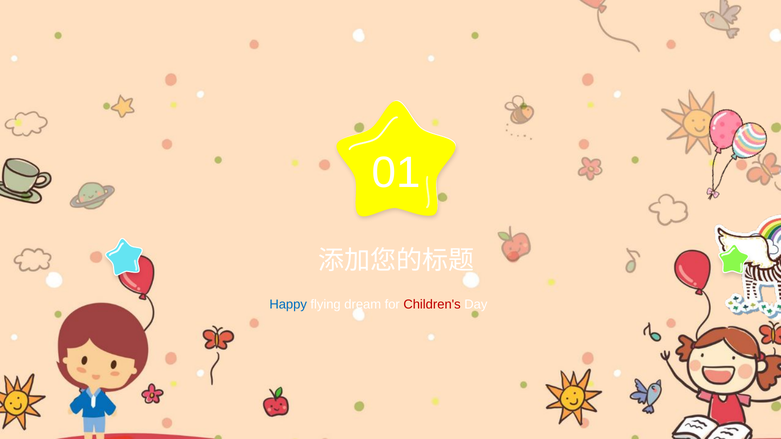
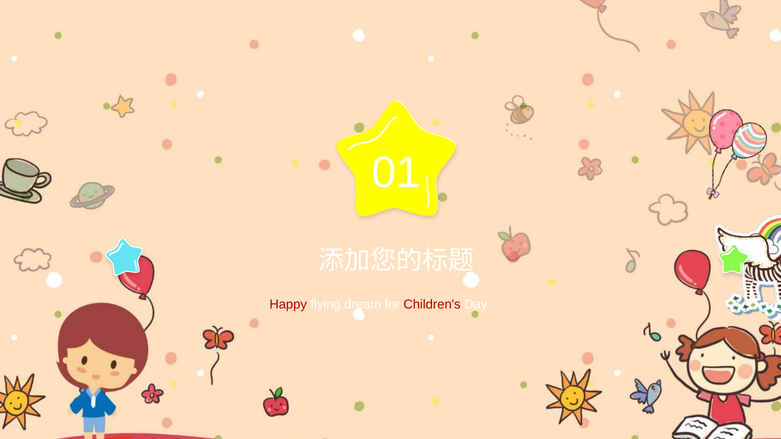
Happy colour: blue -> red
